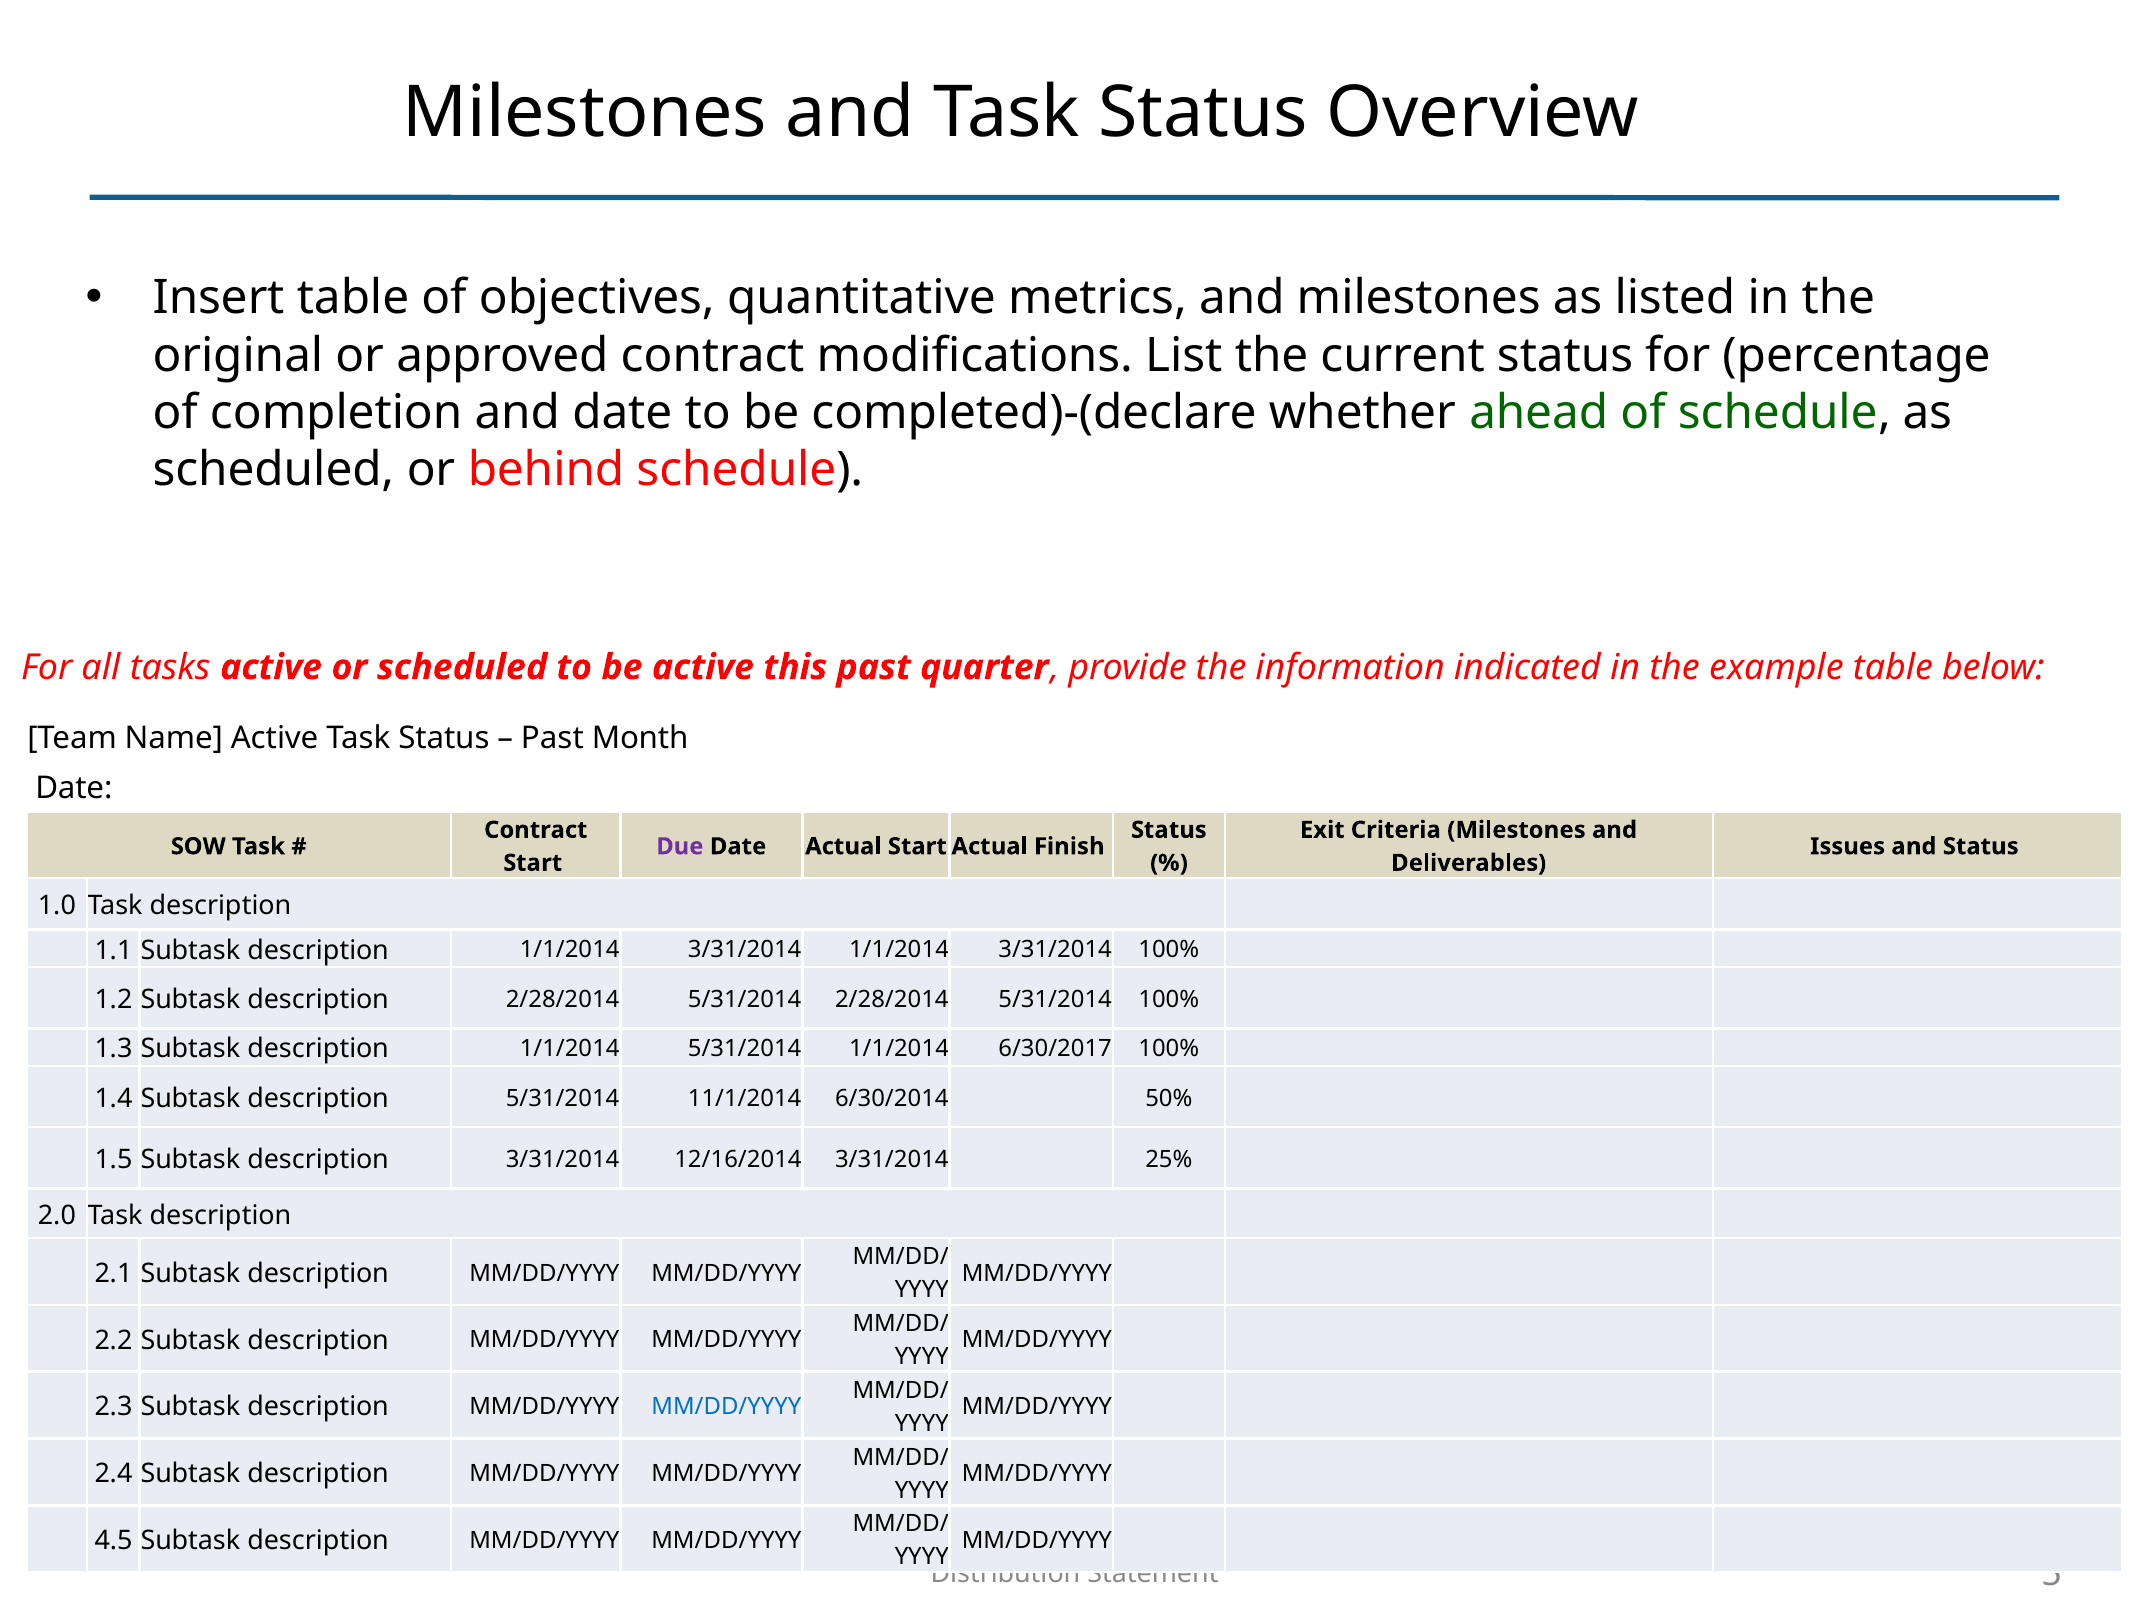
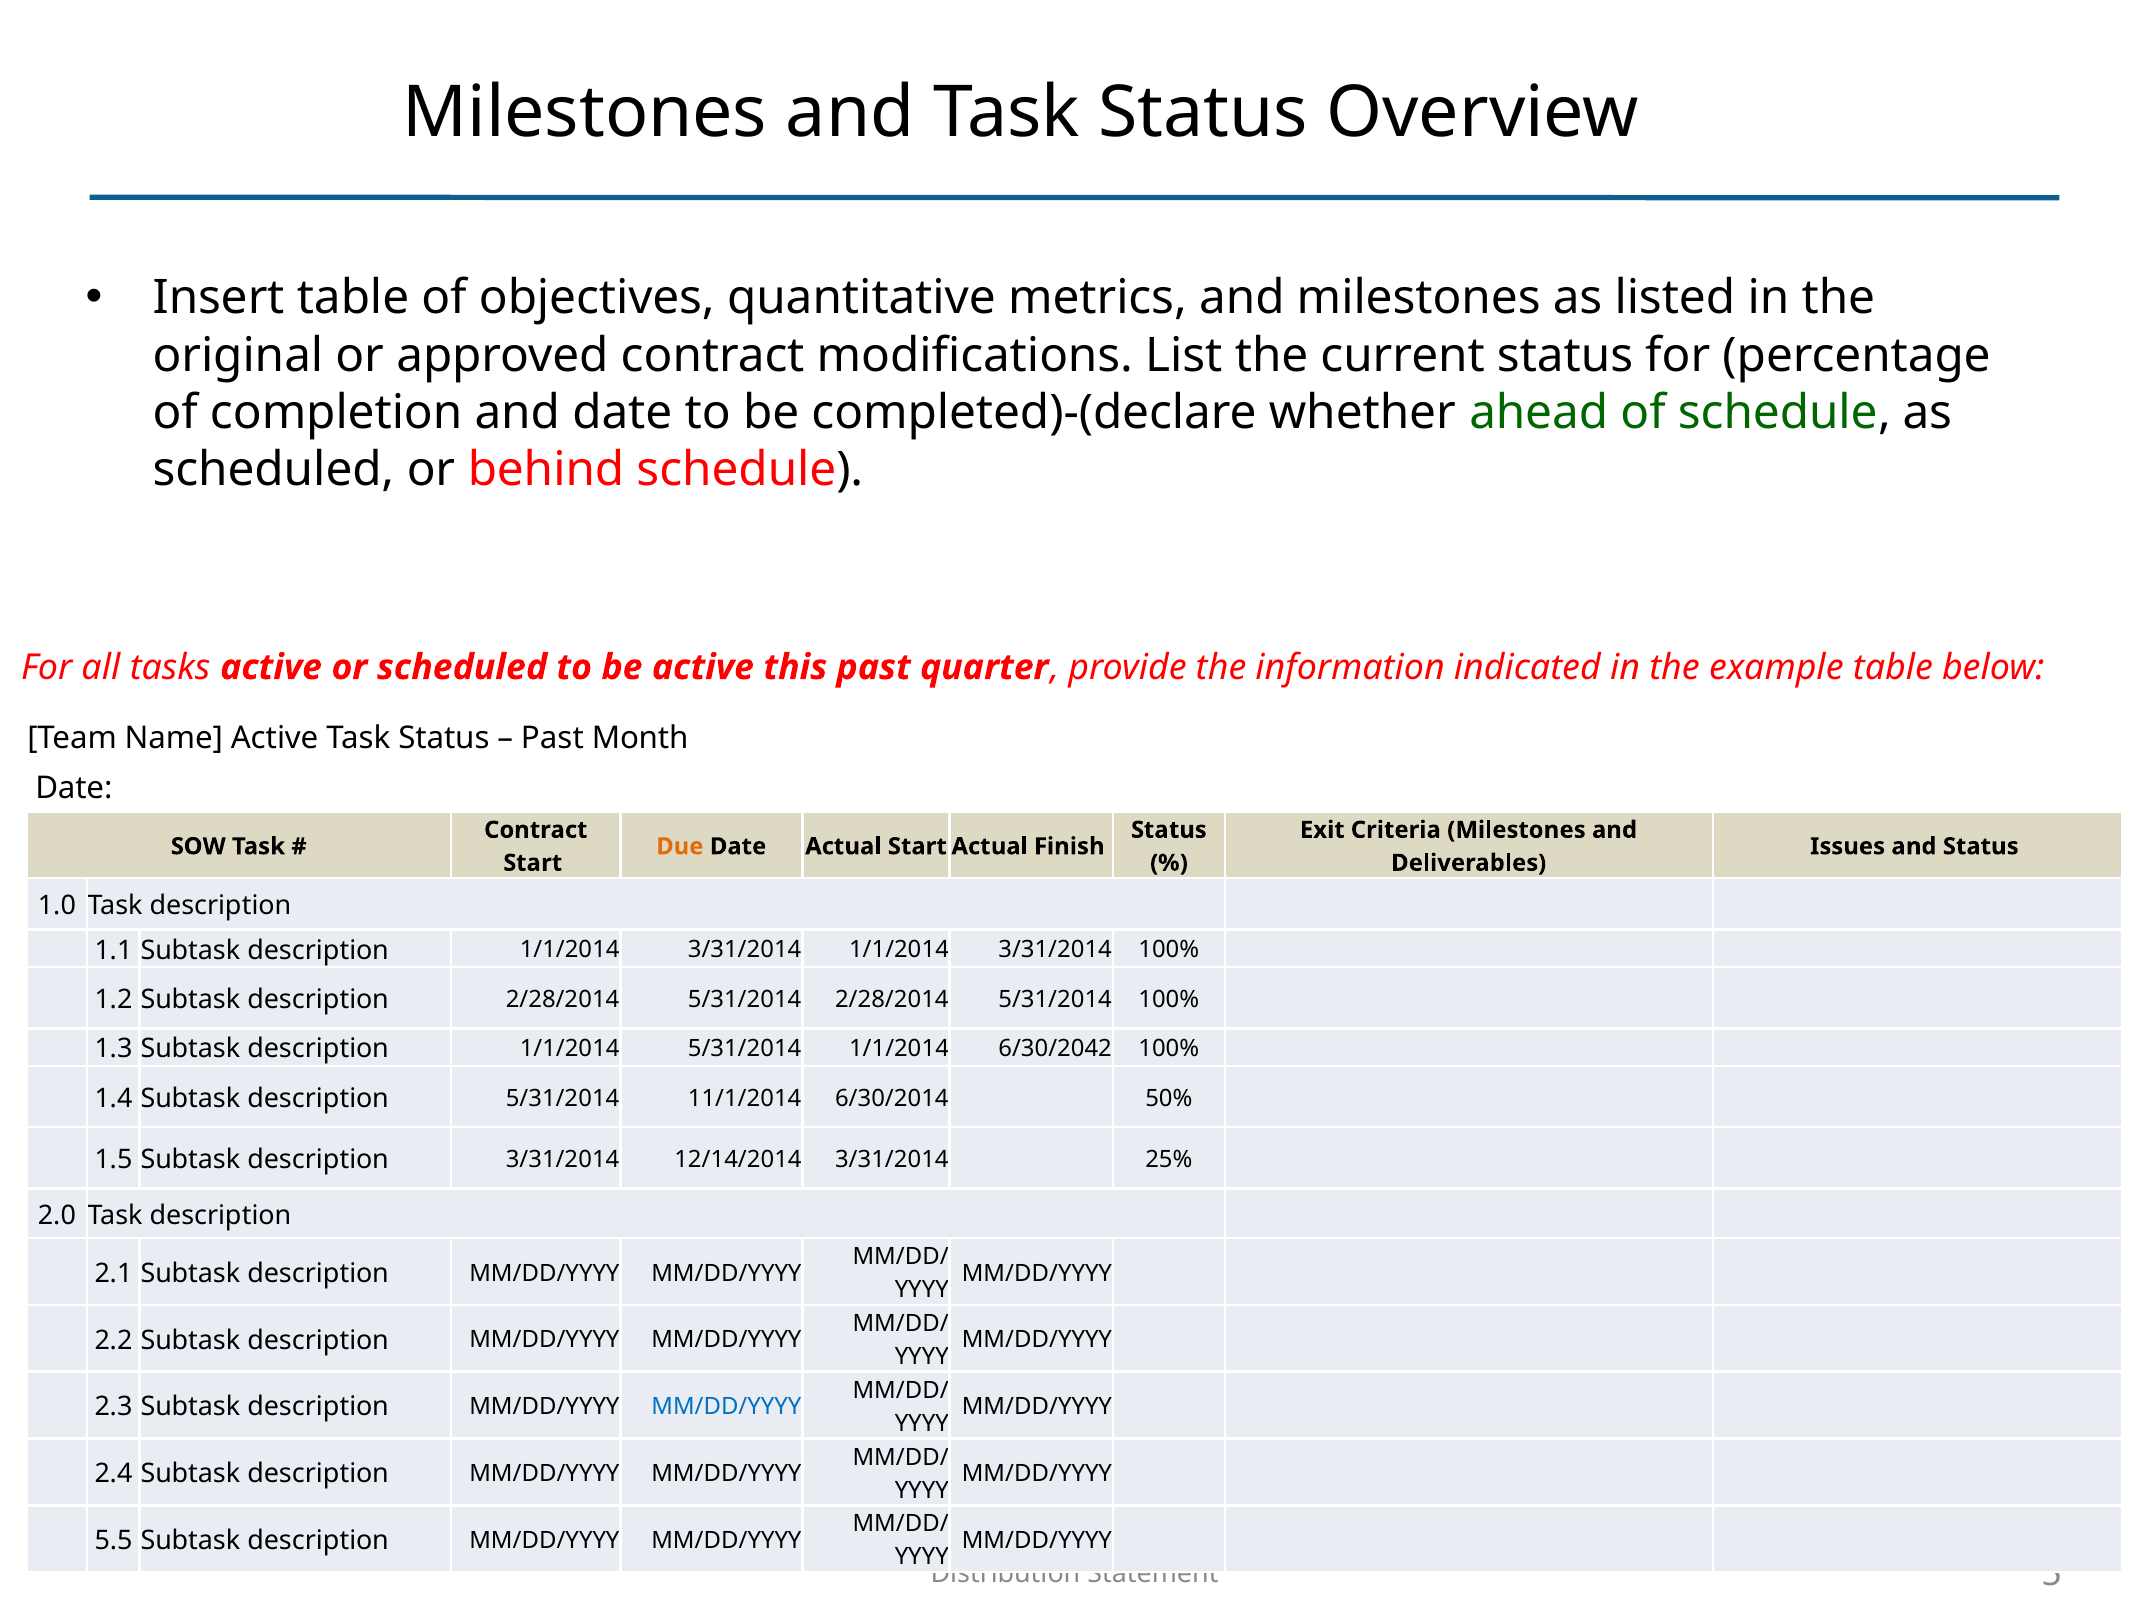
Due colour: purple -> orange
6/30/2017: 6/30/2017 -> 6/30/2042
12/16/2014: 12/16/2014 -> 12/14/2014
4.5: 4.5 -> 5.5
